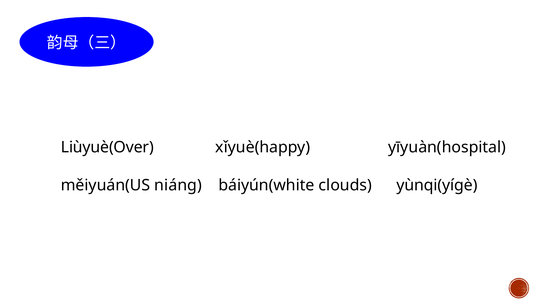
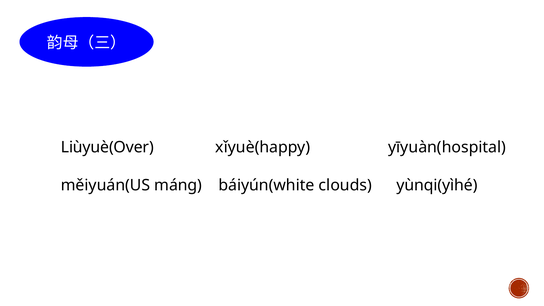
niáng: niáng -> máng
yùnqi(yígè: yùnqi(yígè -> yùnqi(yìhé
